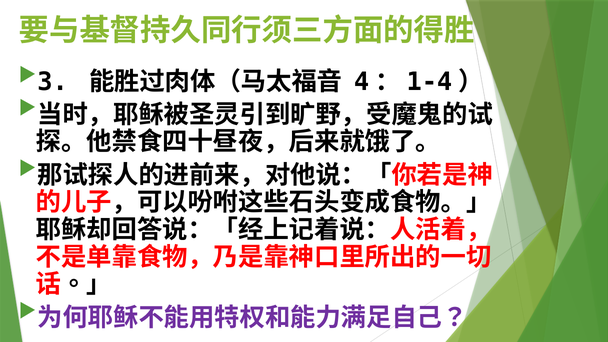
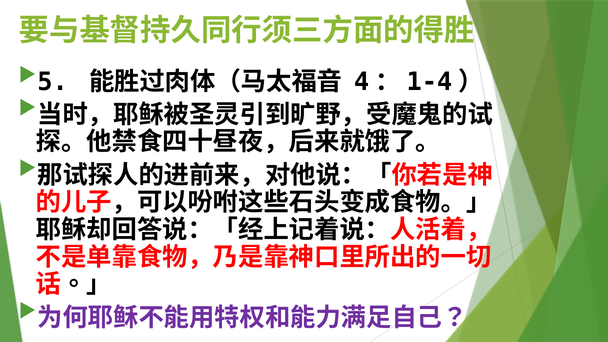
3: 3 -> 5
